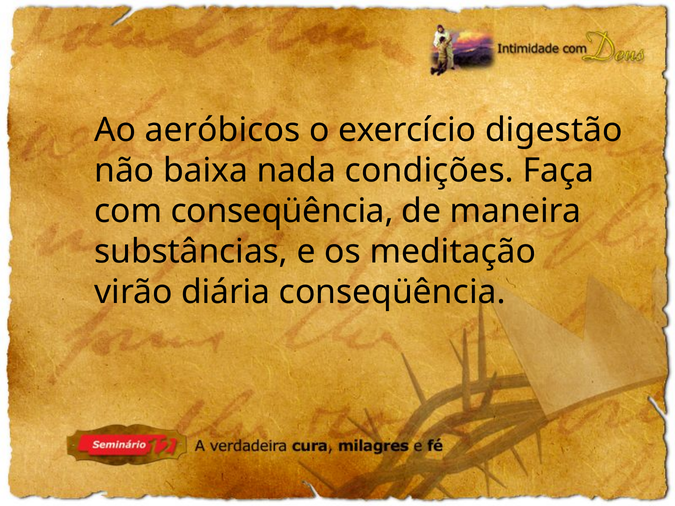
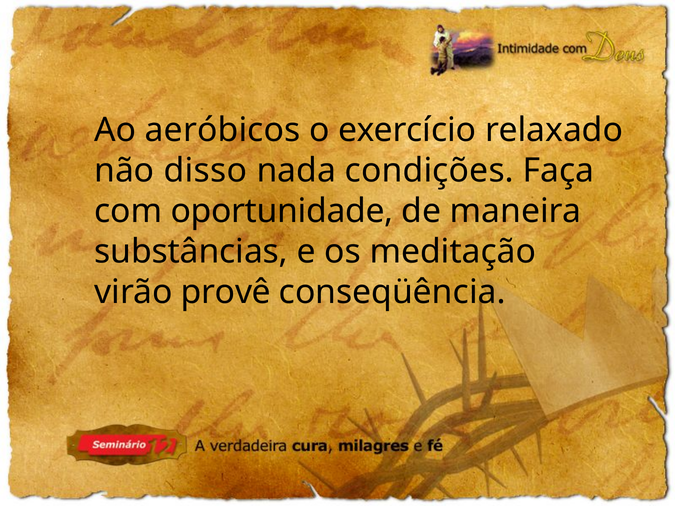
digestão: digestão -> relaxado
baixa: baixa -> disso
com conseqüência: conseqüência -> oportunidade
diária: diária -> provê
